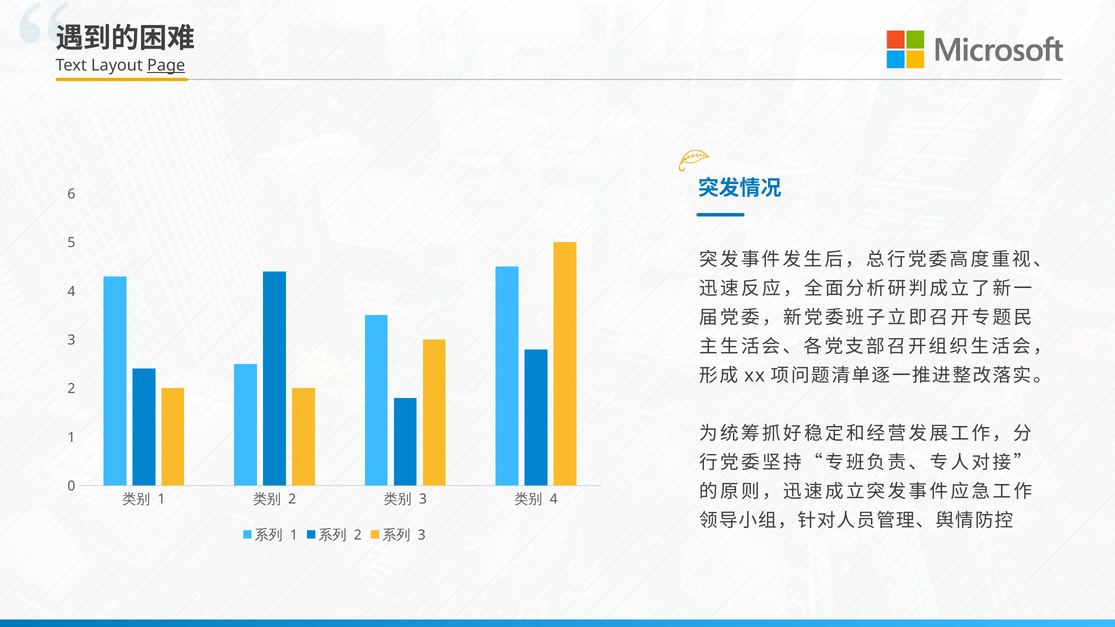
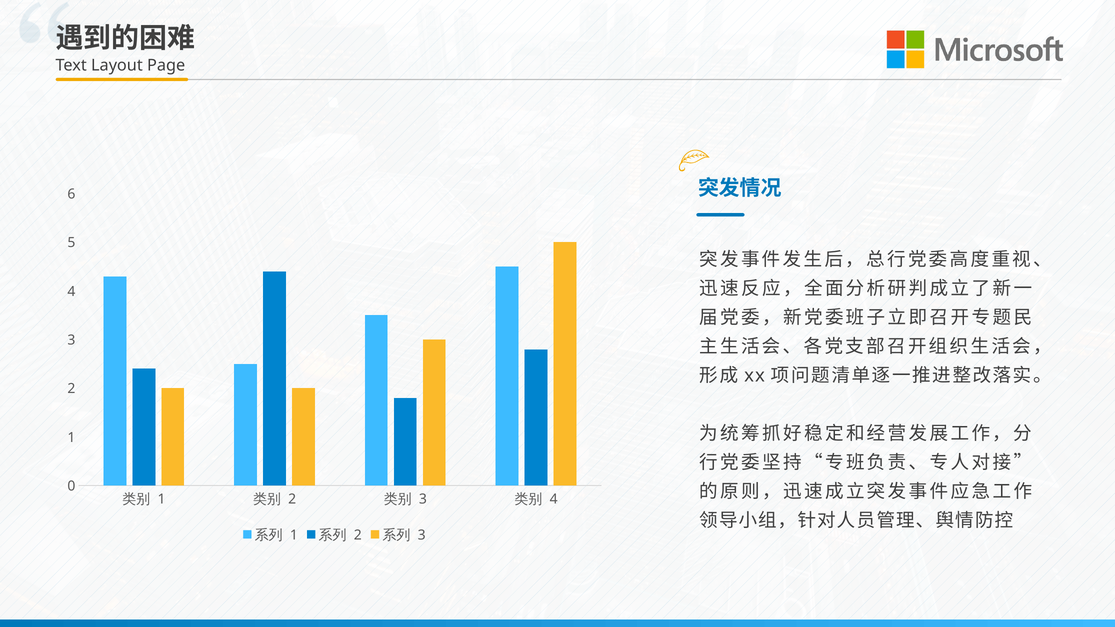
Page underline: present -> none
